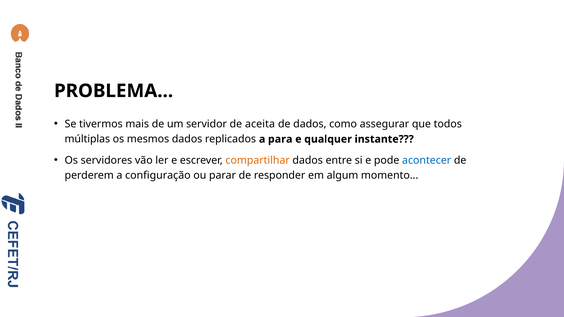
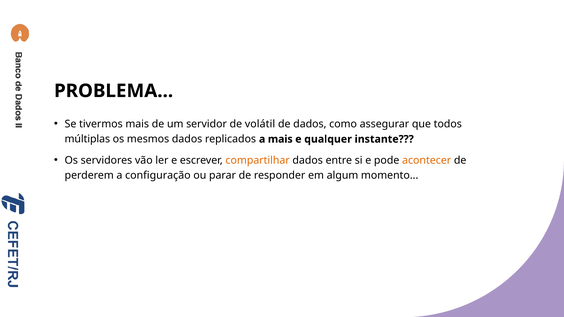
aceita: aceita -> volátil
a para: para -> mais
acontecer colour: blue -> orange
